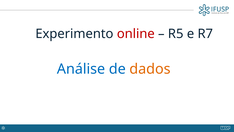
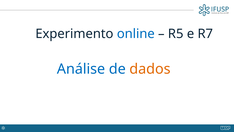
online colour: red -> blue
